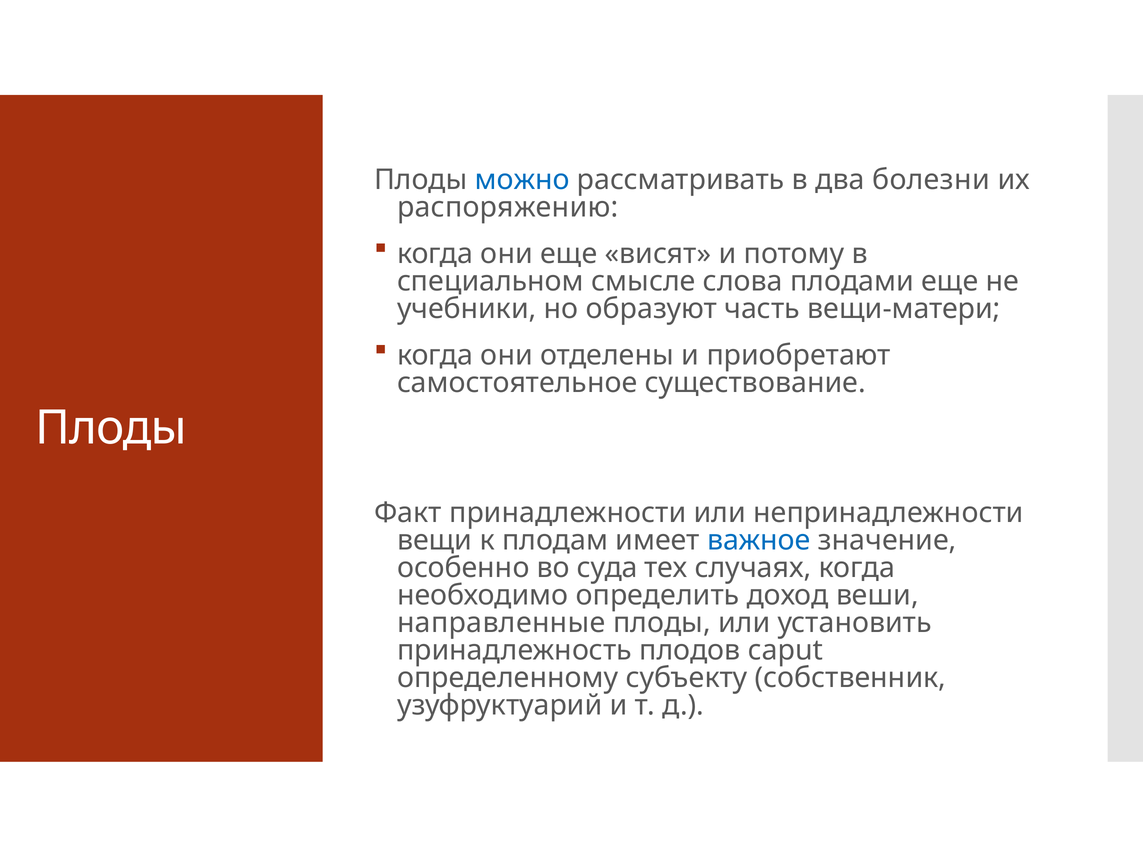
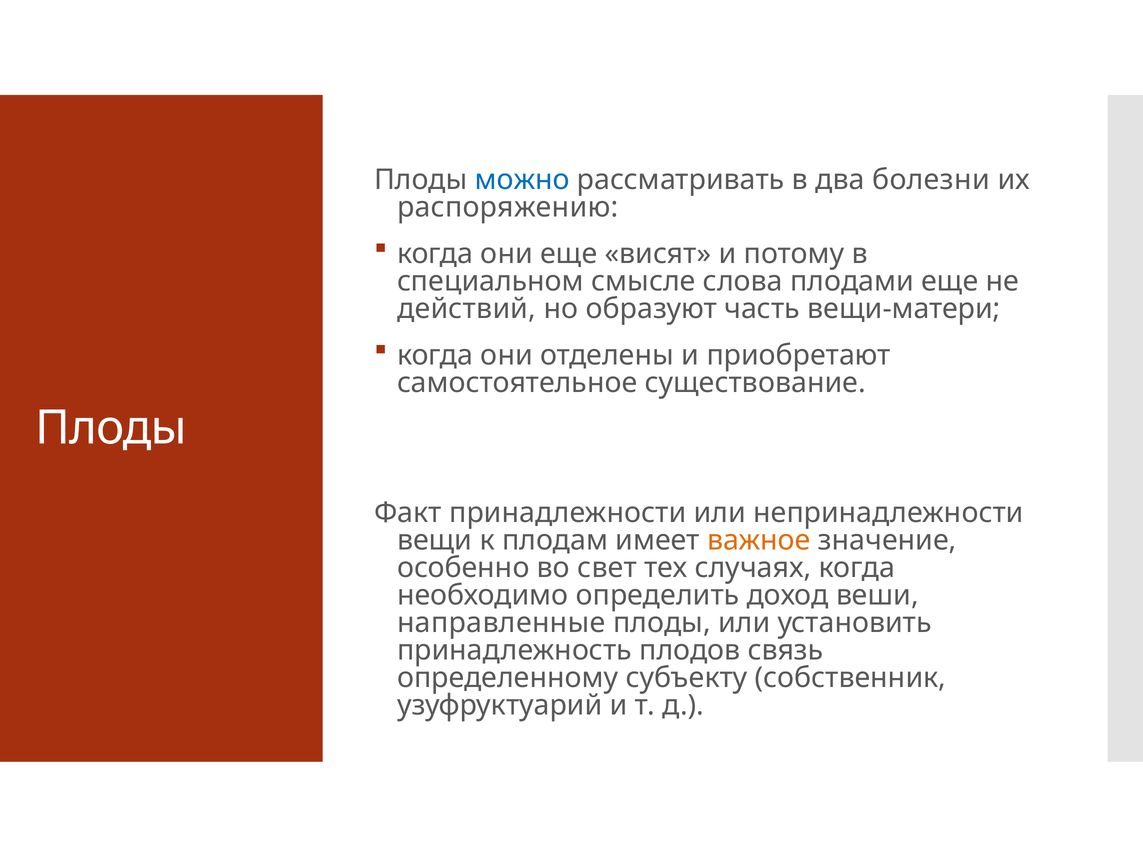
учебники: учебники -> действий
важное colour: blue -> orange
суда: суда -> свет
caput: caput -> связь
